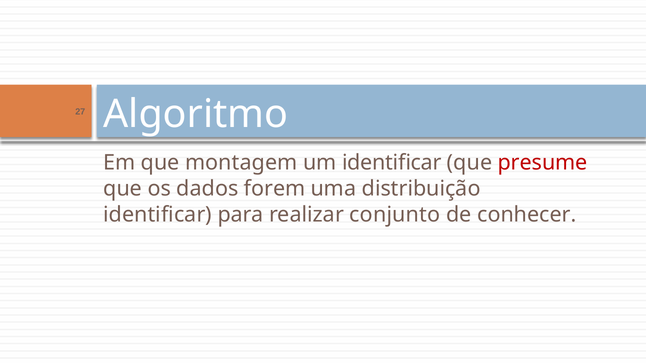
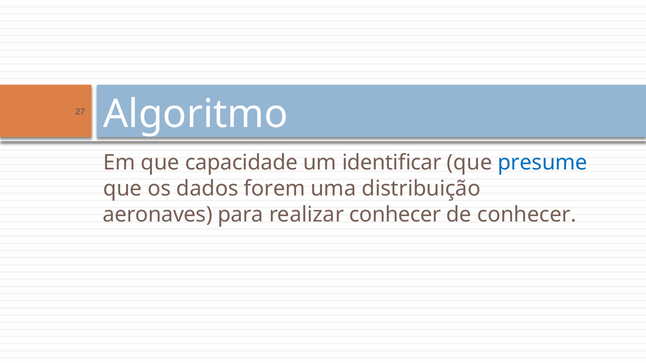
montagem: montagem -> capacidade
presume colour: red -> blue
identificar at (158, 215): identificar -> aeronaves
realizar conjunto: conjunto -> conhecer
